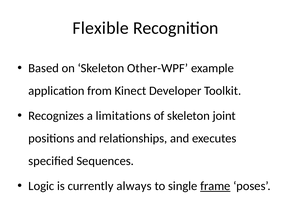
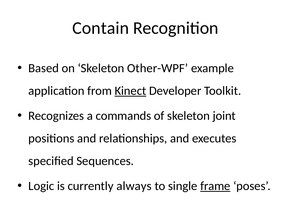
Flexible: Flexible -> Contain
Kinect underline: none -> present
limitations: limitations -> commands
